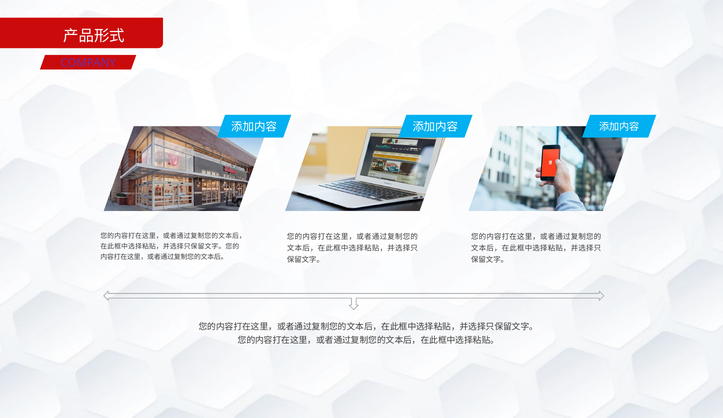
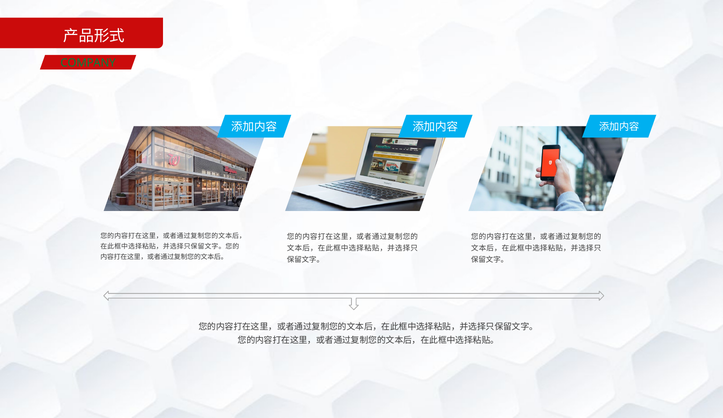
COMPANY colour: purple -> green
